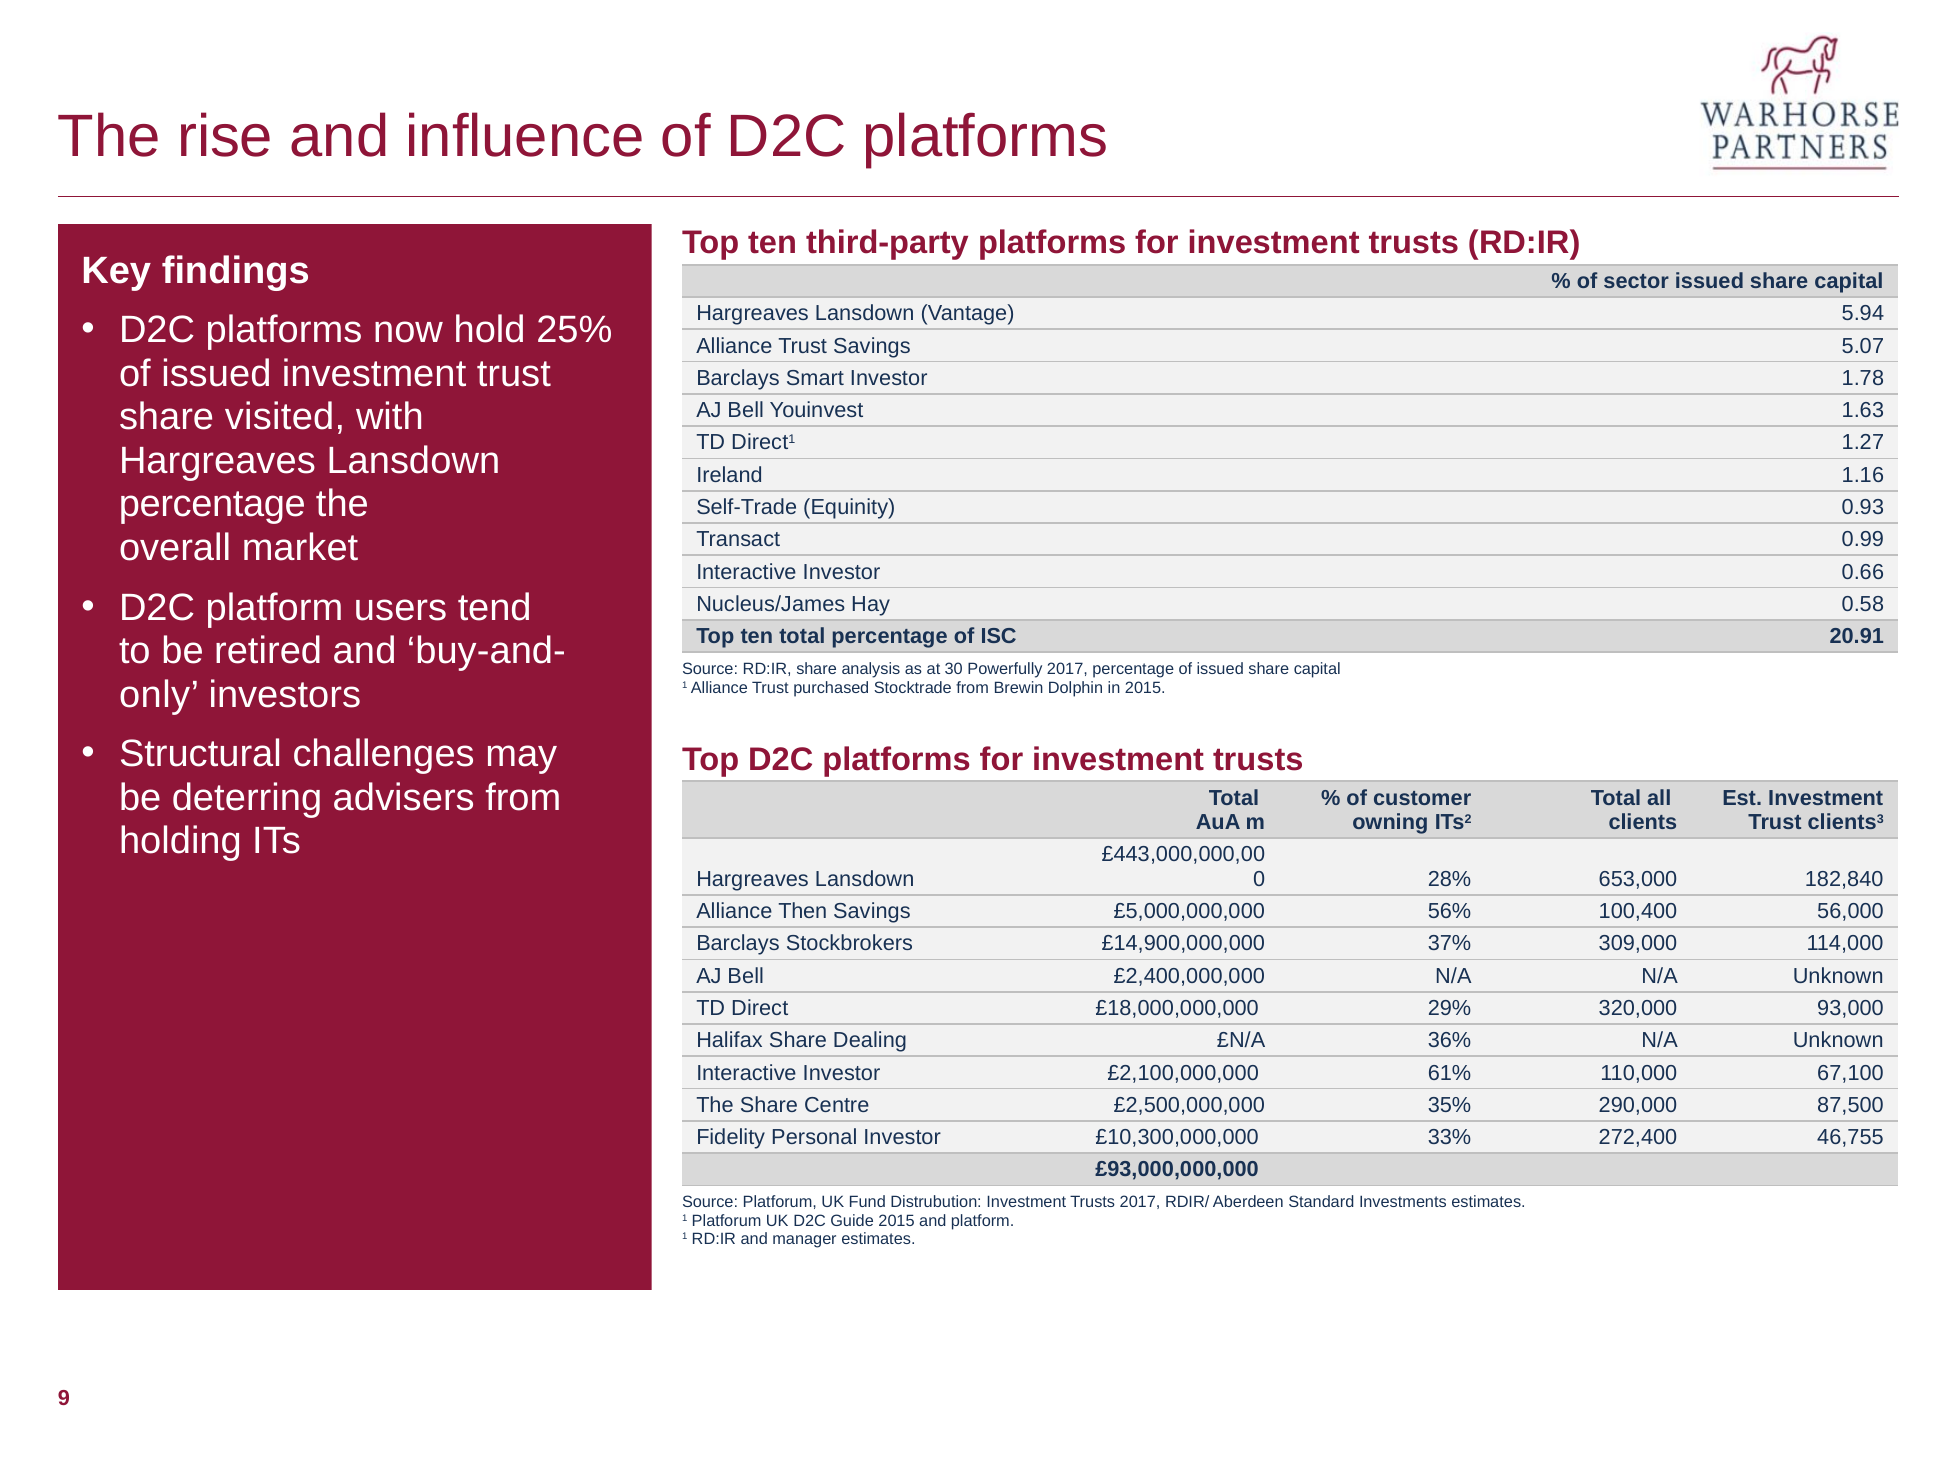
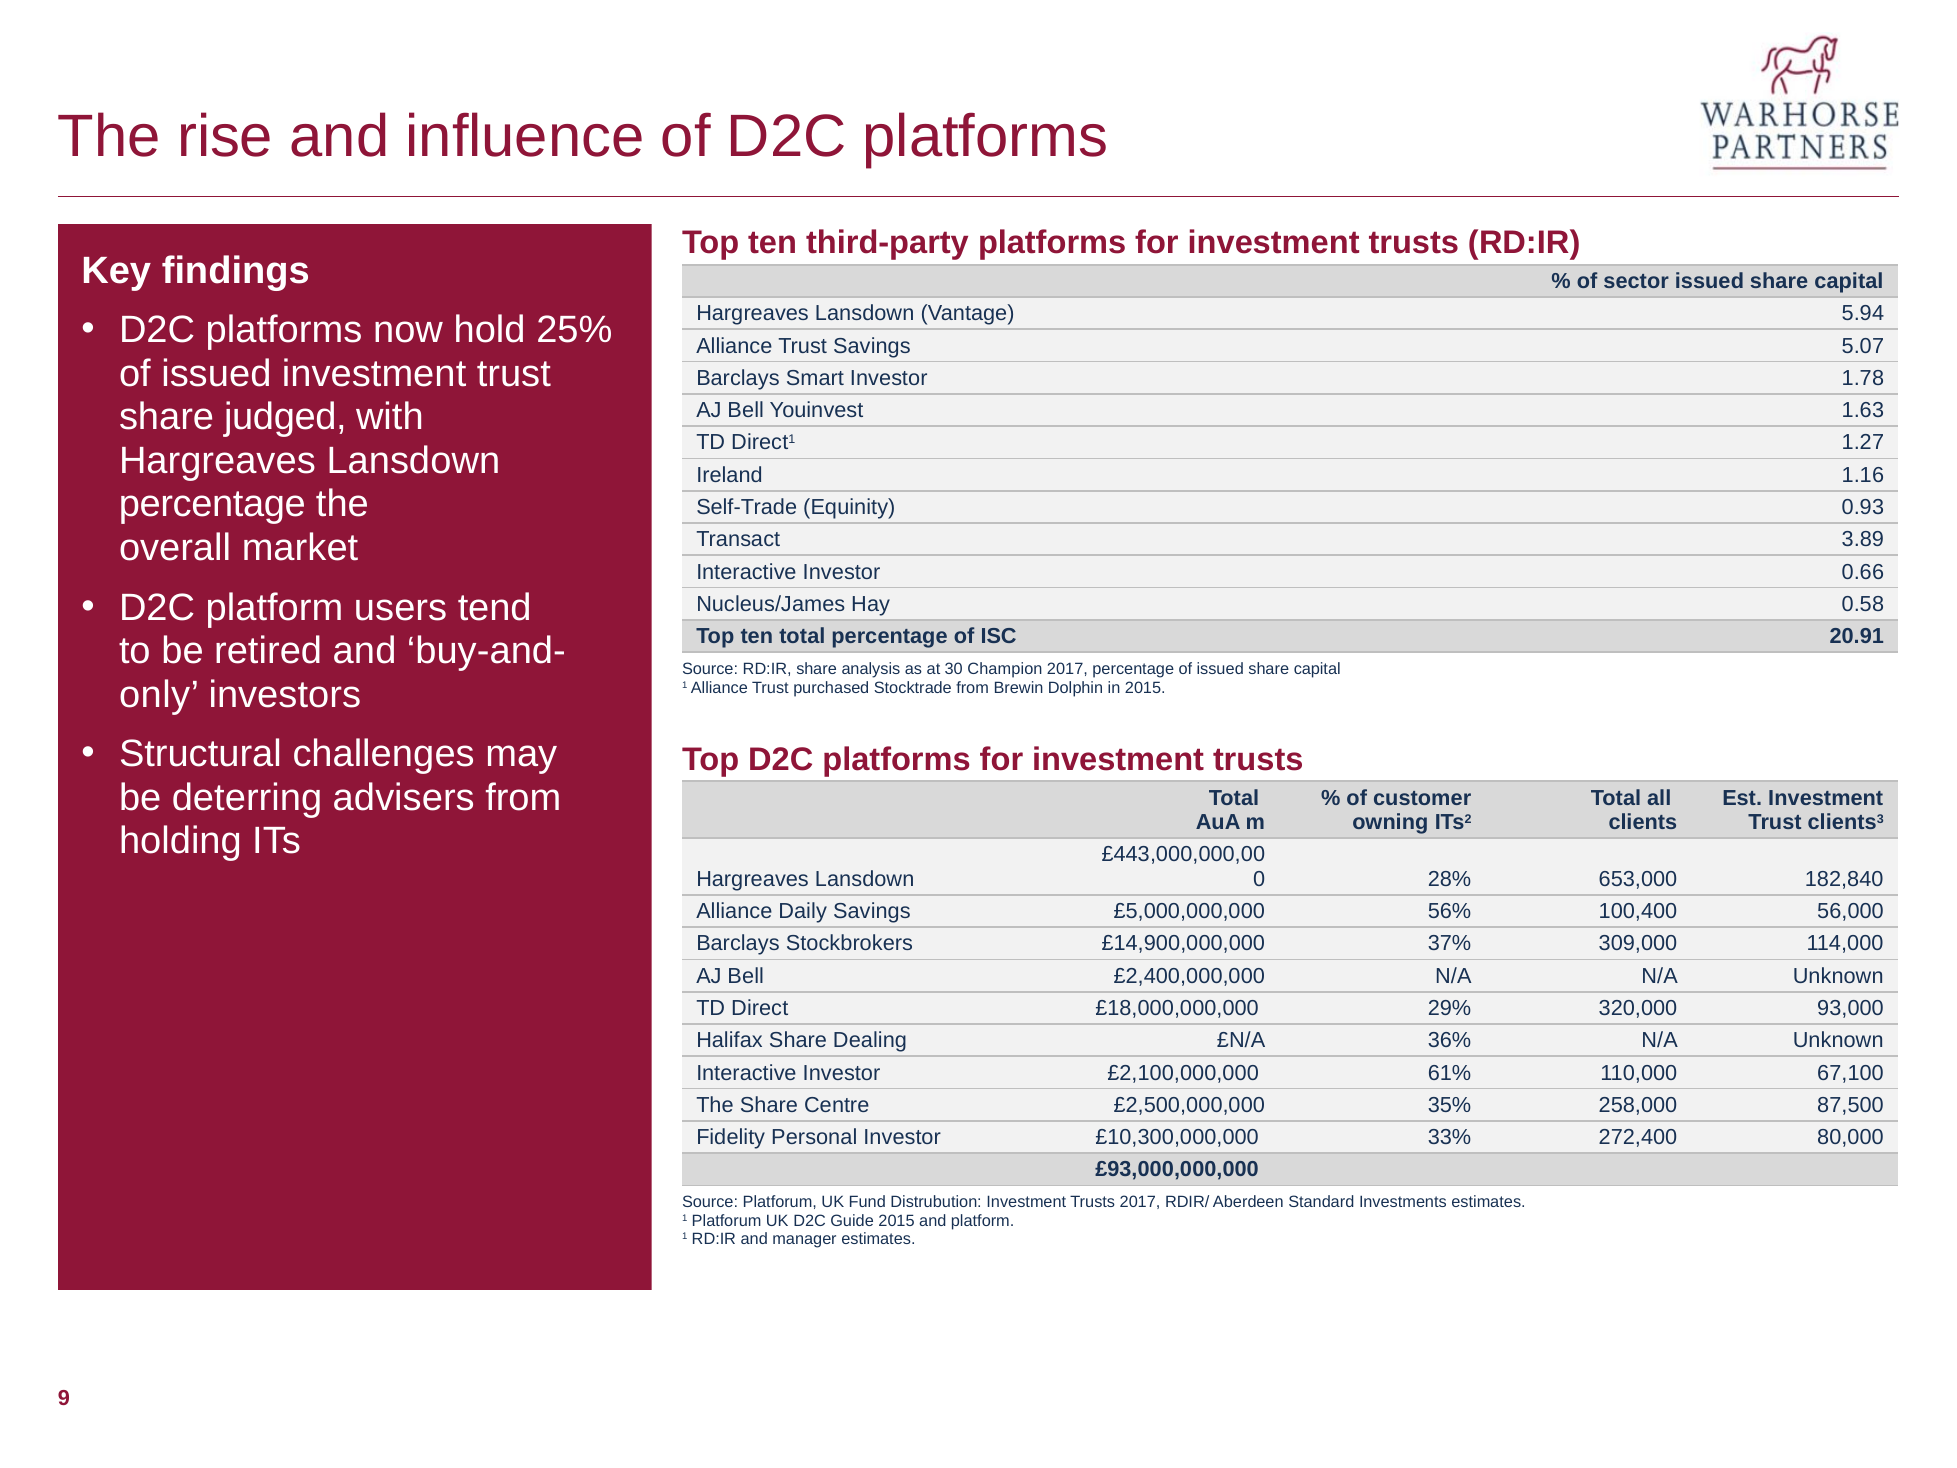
visited: visited -> judged
0.99: 0.99 -> 3.89
Powerfully: Powerfully -> Champion
Then: Then -> Daily
290,000: 290,000 -> 258,000
46,755: 46,755 -> 80,000
